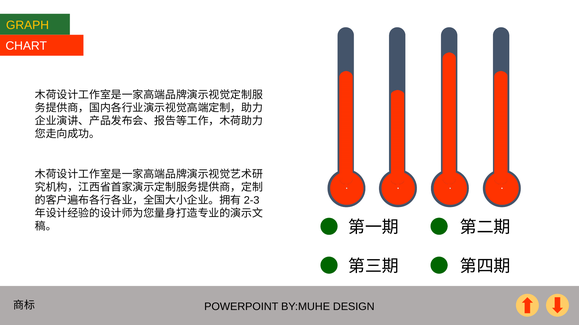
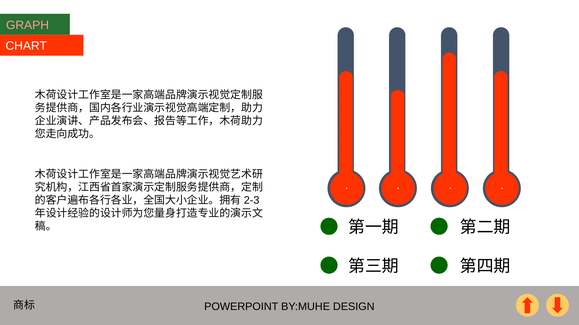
GRAPH colour: yellow -> pink
